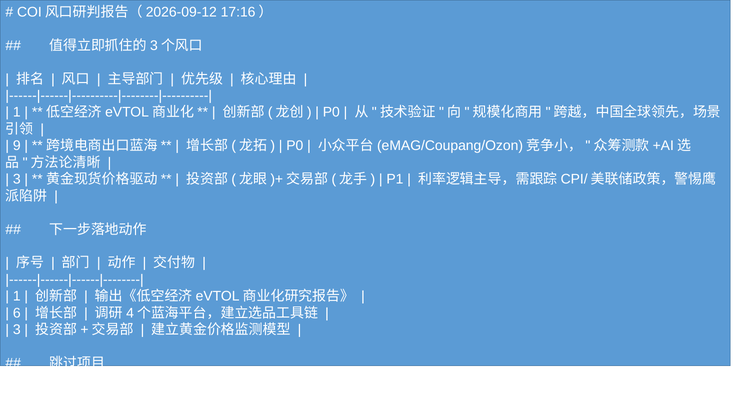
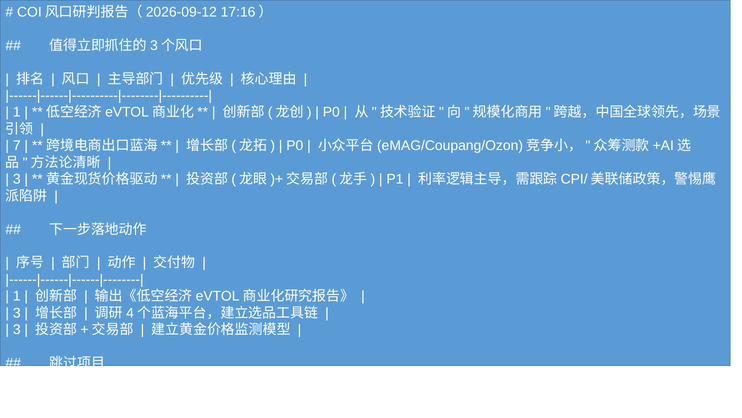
9: 9 -> 7
6 at (17, 313): 6 -> 3
